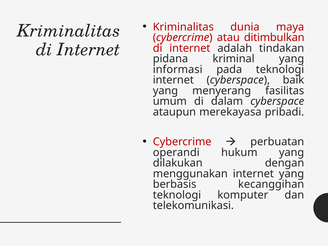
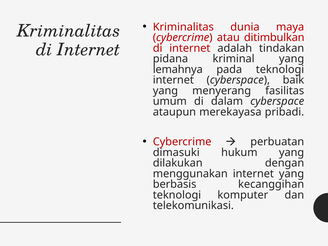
informasi: informasi -> lemahnya
operandi: operandi -> dimasuki
